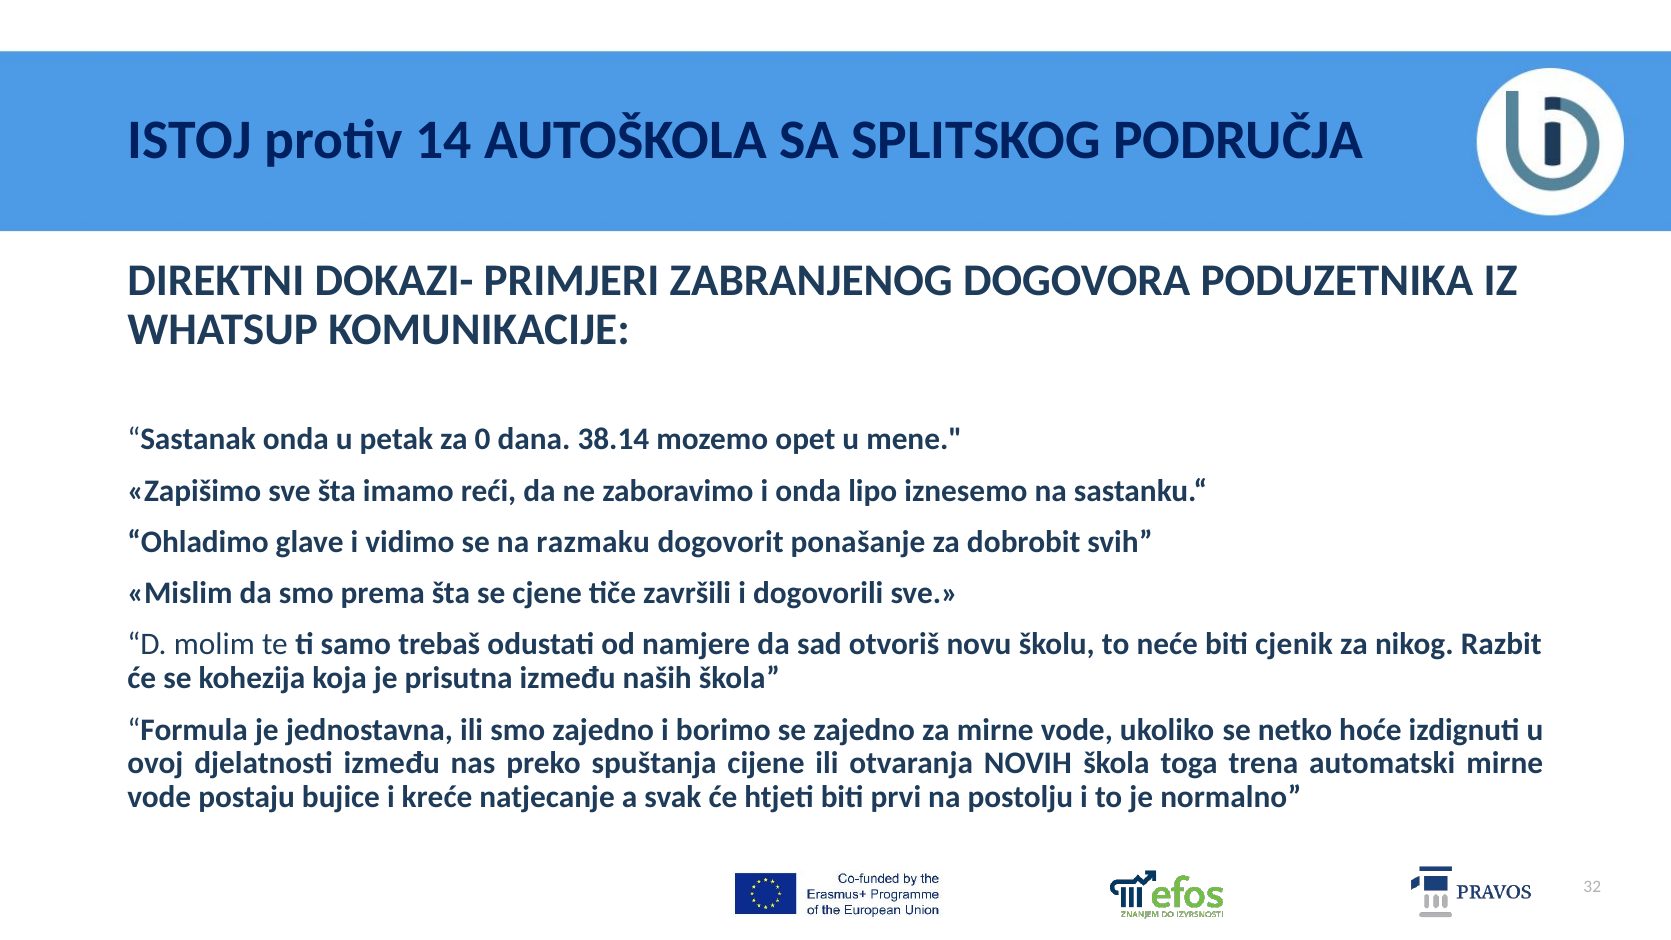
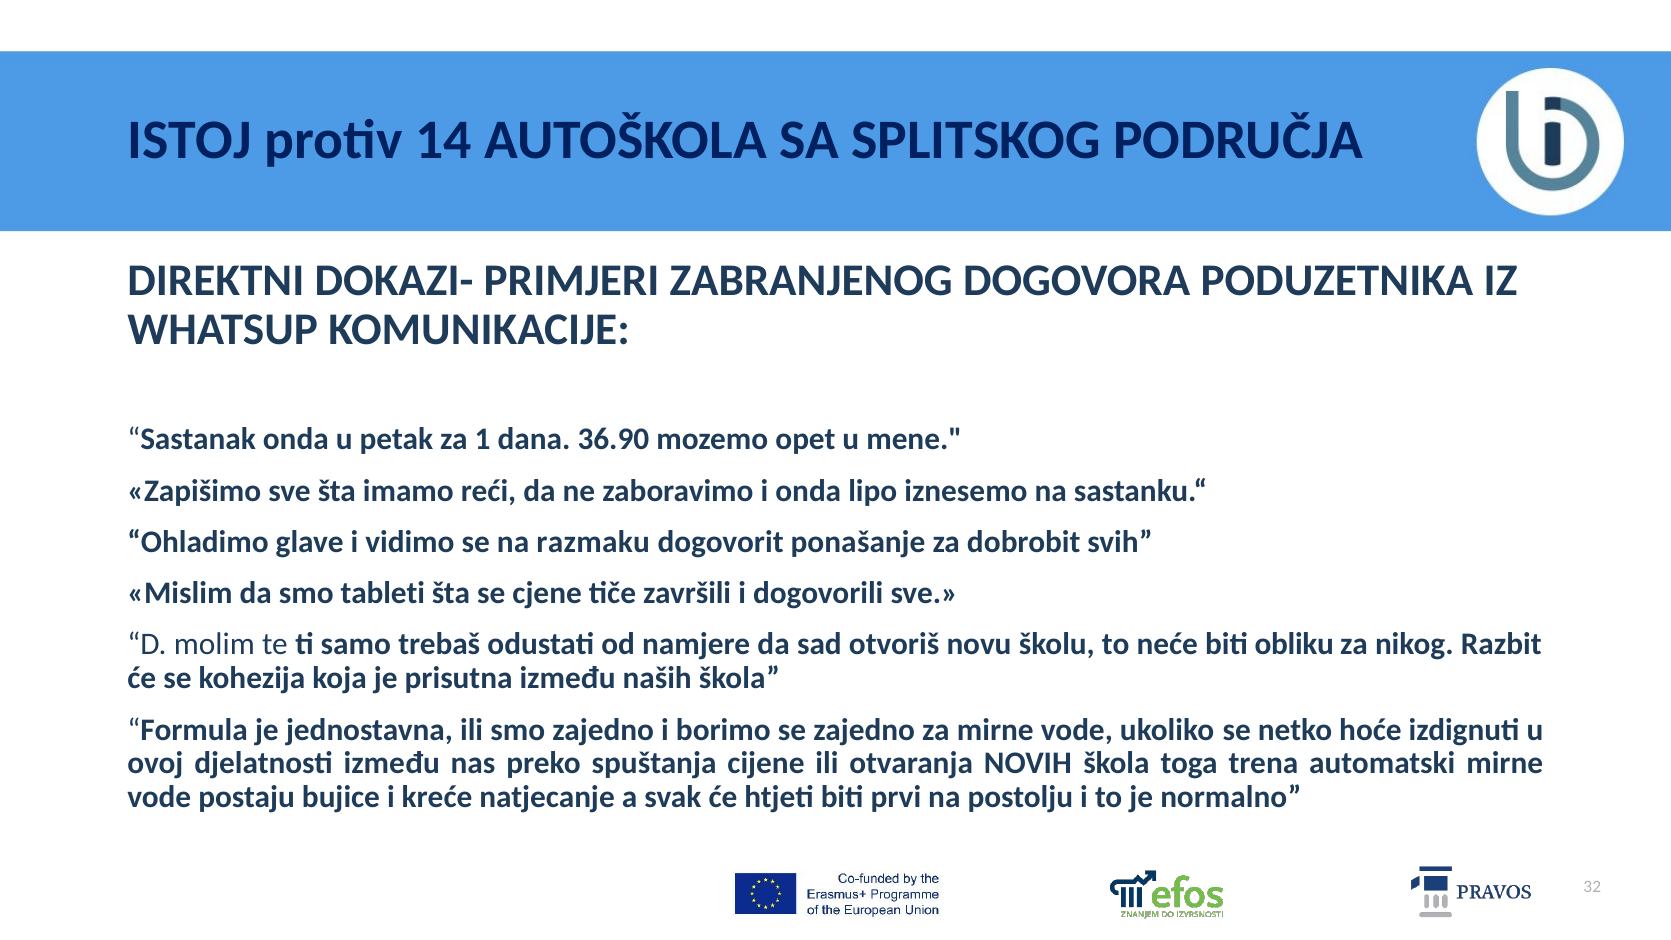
0: 0 -> 1
38.14: 38.14 -> 36.90
prema: prema -> tableti
cjenik: cjenik -> obliku
